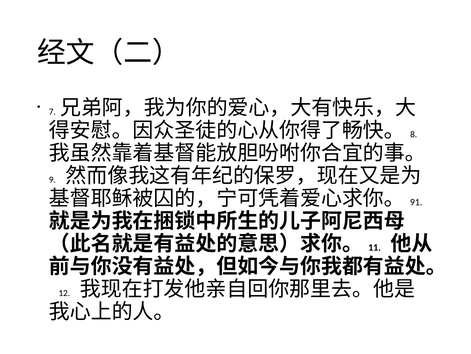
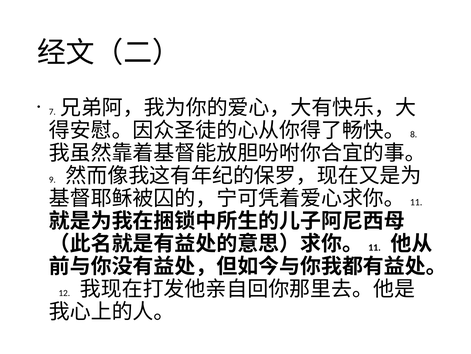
91 at (416, 202): 91 -> 11
